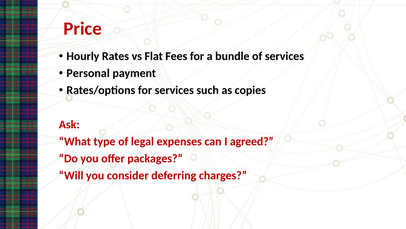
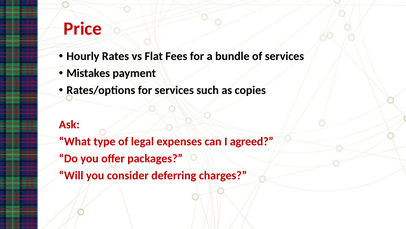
Personal: Personal -> Mistakes
